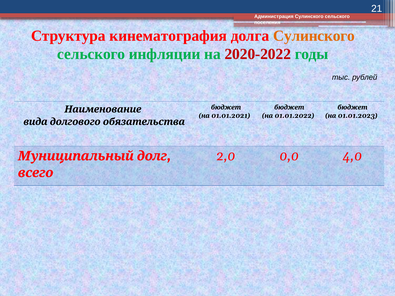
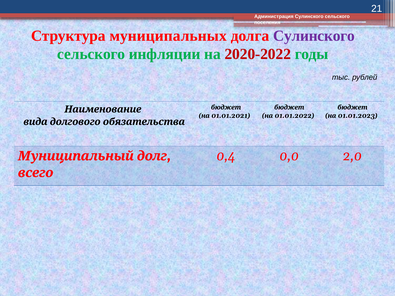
кинематография: кинематография -> муниципальных
Сулинского at (314, 36) colour: orange -> purple
2,0: 2,0 -> 0,4
4,0: 4,0 -> 2,0
